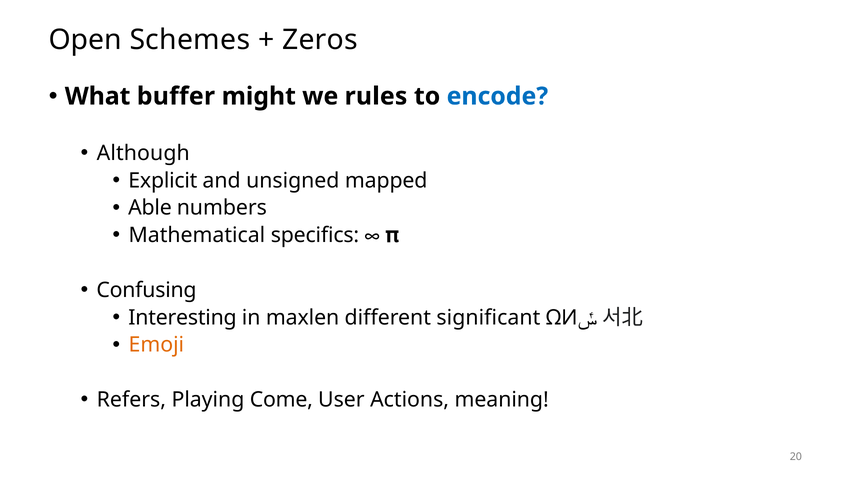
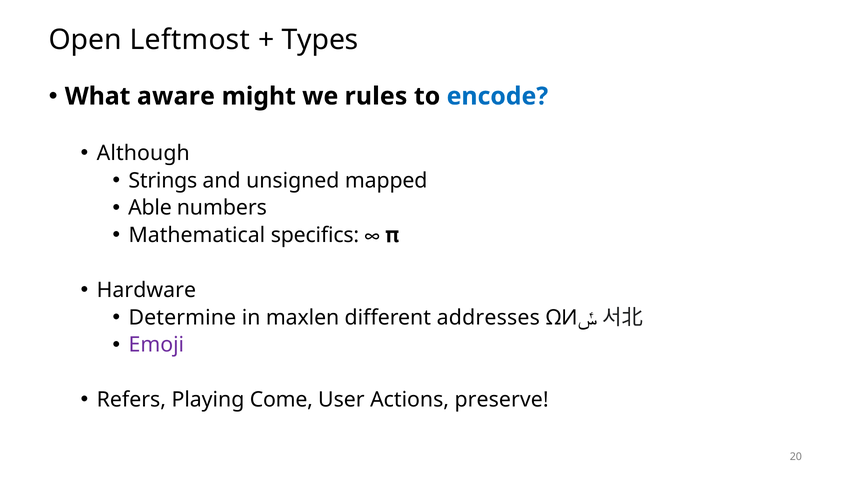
Schemes: Schemes -> Leftmost
Zeros: Zeros -> Types
buffer: buffer -> aware
Explicit: Explicit -> Strings
Confusing: Confusing -> Hardware
Interesting: Interesting -> Determine
significant: significant -> addresses
Emoji colour: orange -> purple
meaning: meaning -> preserve
